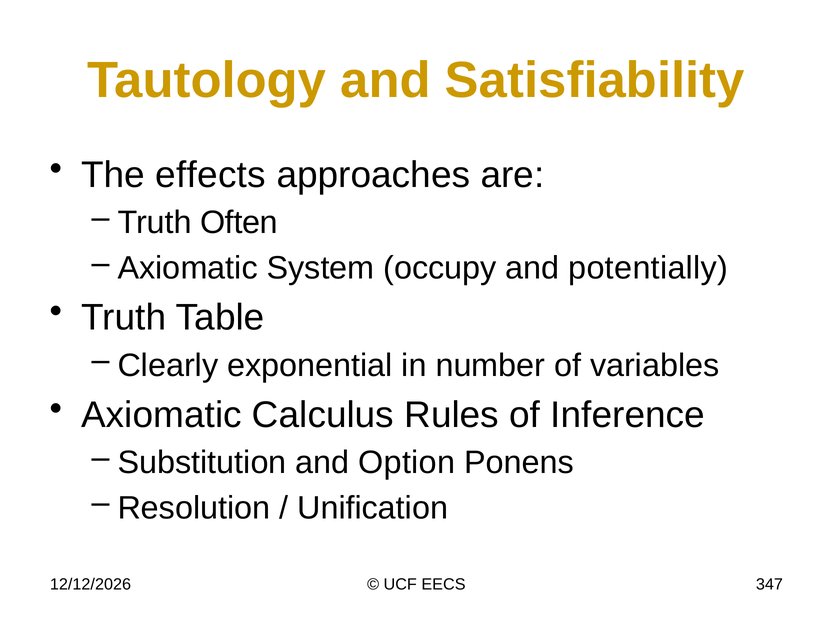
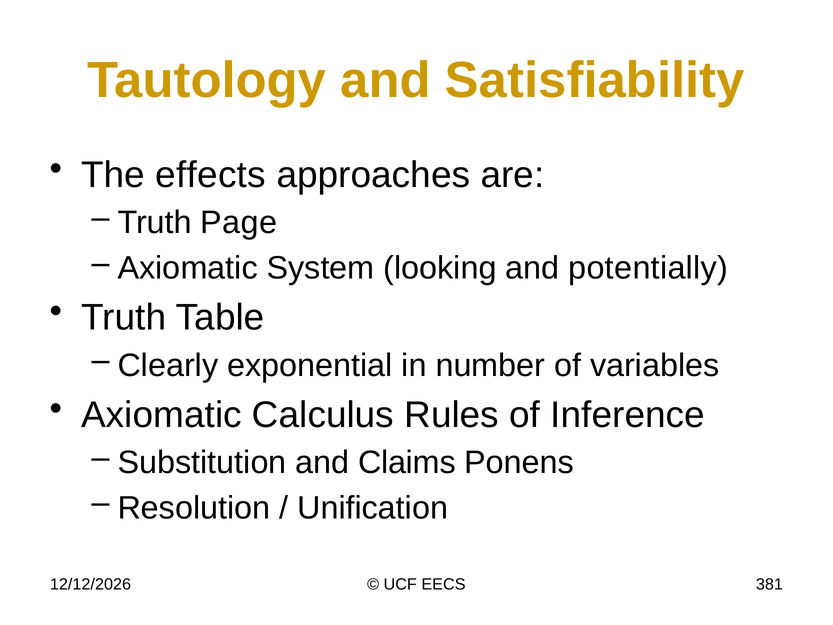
Often: Often -> Page
occupy: occupy -> looking
Option: Option -> Claims
347: 347 -> 381
